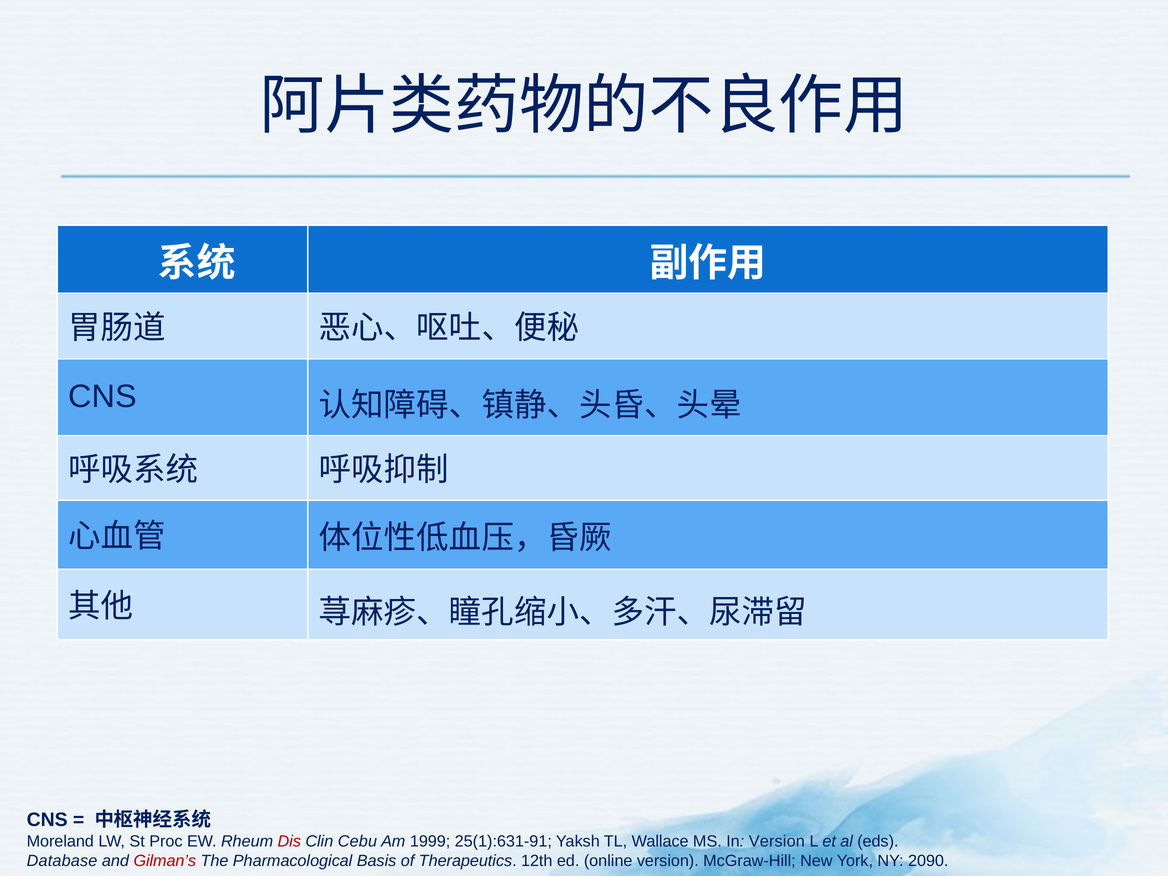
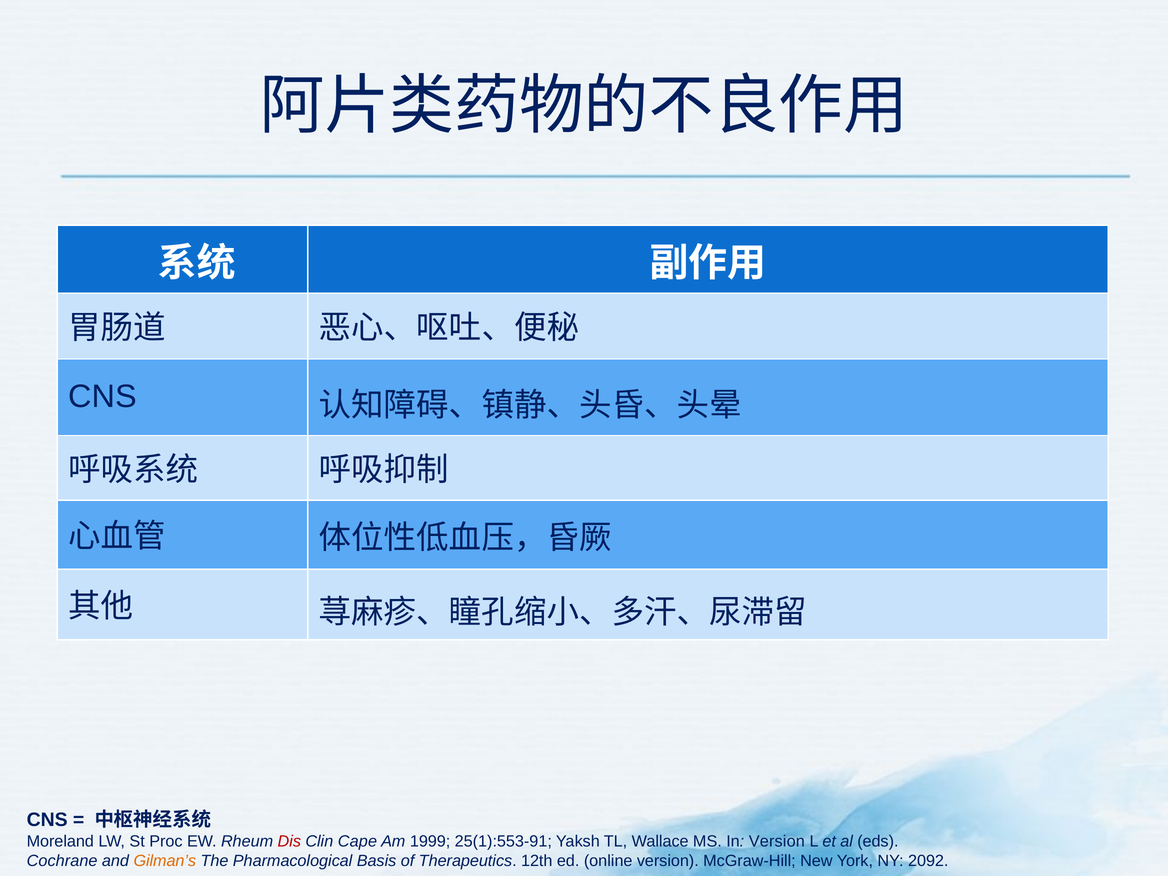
Cebu: Cebu -> Cape
25(1):631-91: 25(1):631-91 -> 25(1):553-91
Database: Database -> Cochrane
Gilman’s colour: red -> orange
2090: 2090 -> 2092
